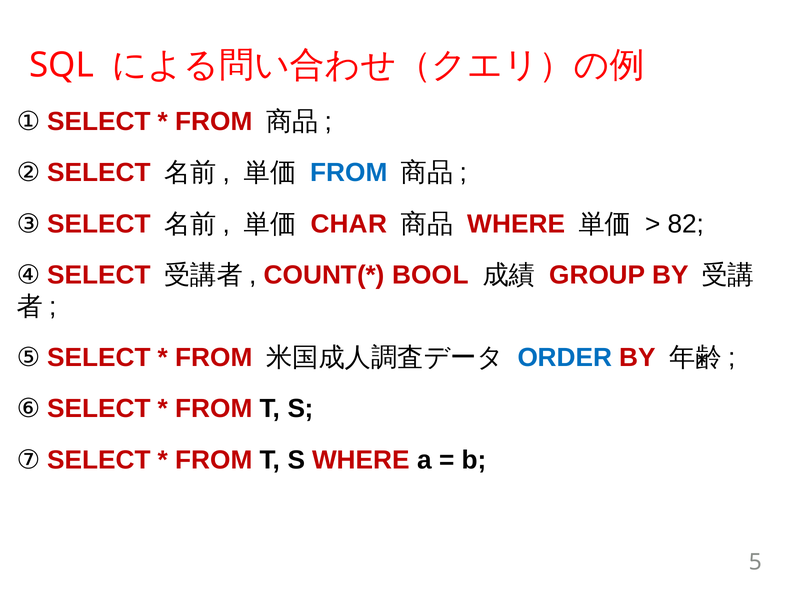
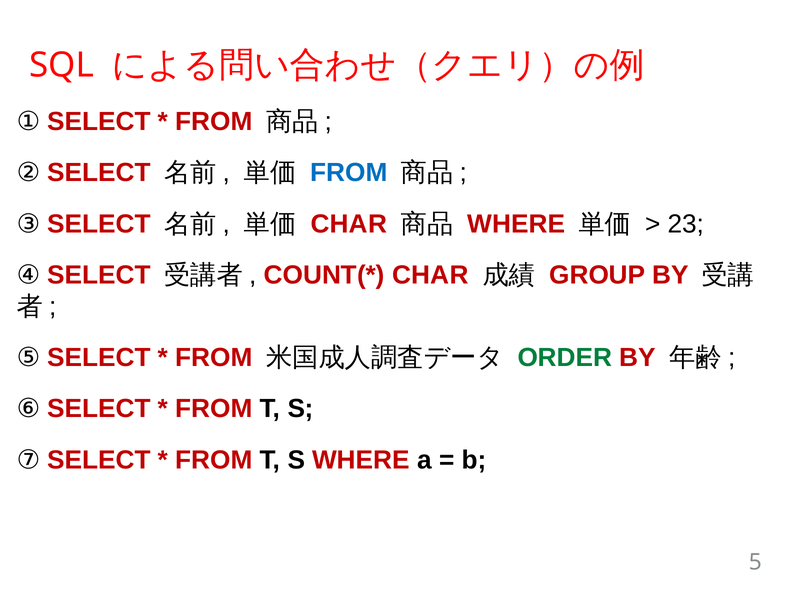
82: 82 -> 23
BOOL at (430, 275): BOOL -> CHAR
ORDER colour: blue -> green
